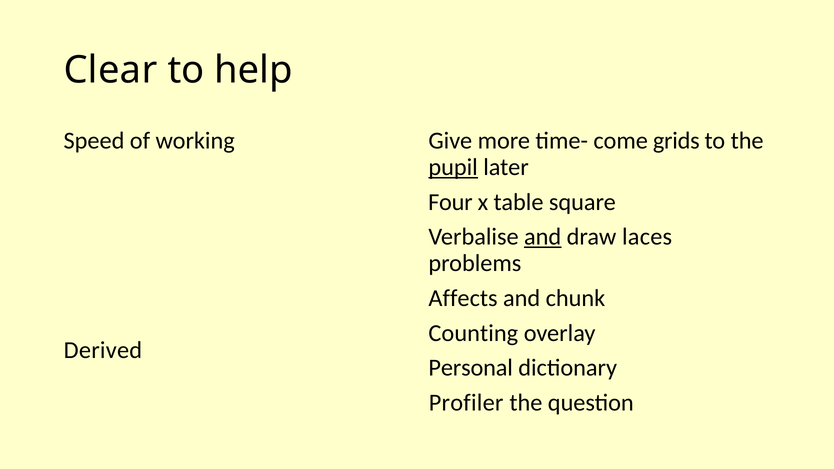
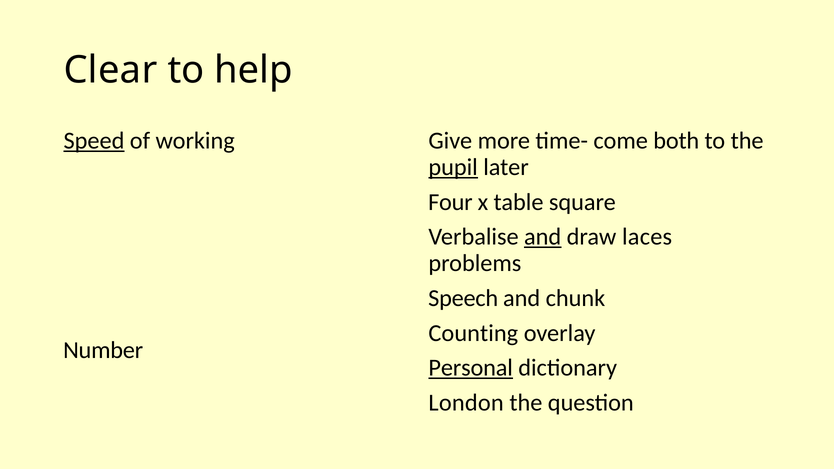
Speed underline: none -> present
grids: grids -> both
Affects: Affects -> Speech
Derived: Derived -> Number
Personal underline: none -> present
Profiler: Profiler -> London
